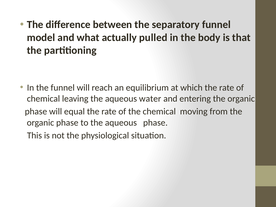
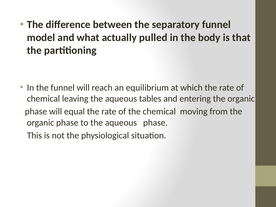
water: water -> tables
